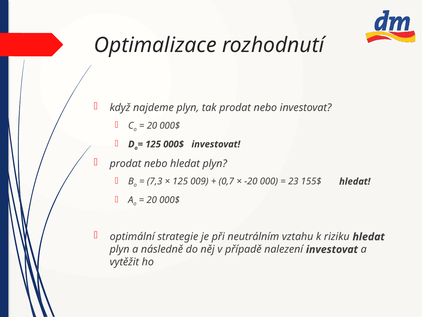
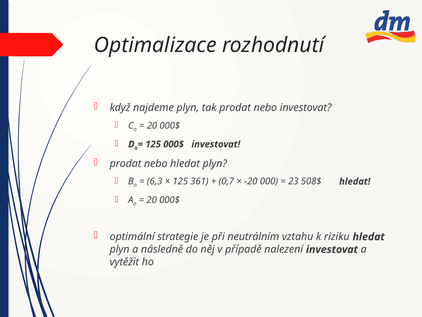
7,3: 7,3 -> 6,3
009: 009 -> 361
155$: 155$ -> 508$
